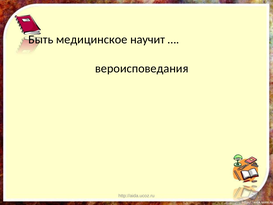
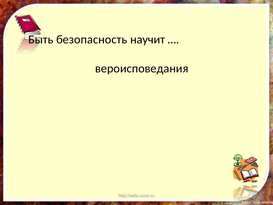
медицинское: медицинское -> безопасность
